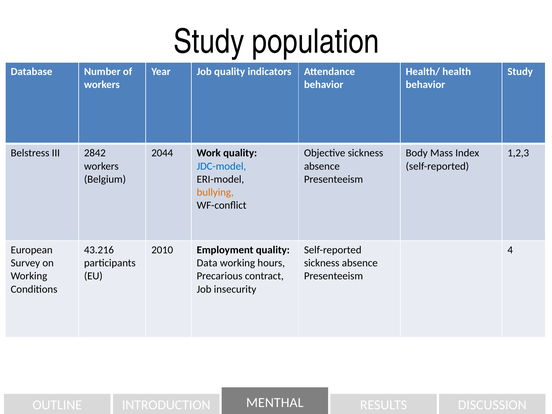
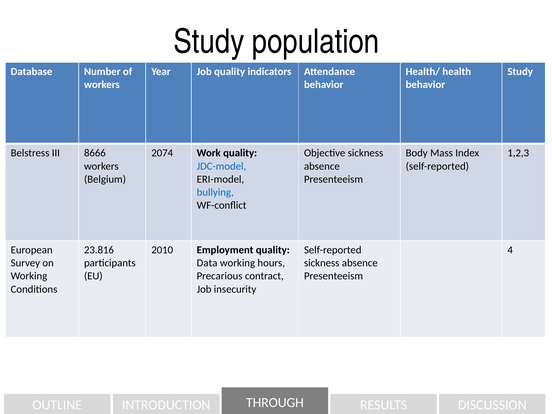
2842: 2842 -> 8666
2044: 2044 -> 2074
bullying colour: orange -> blue
43.216: 43.216 -> 23.816
MENTHAL: MENTHAL -> THROUGH
